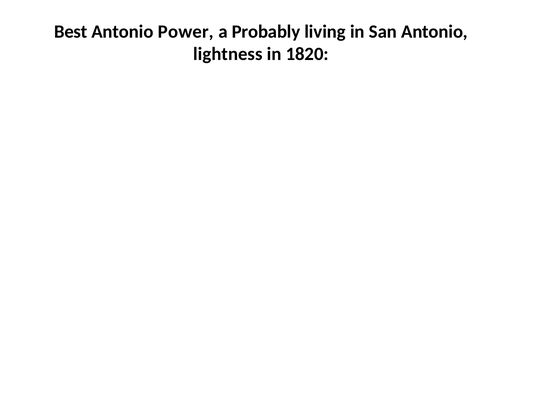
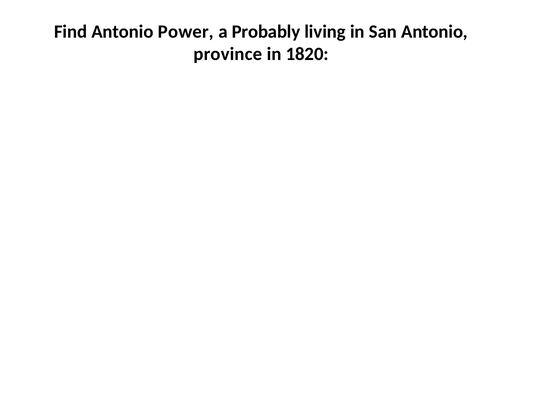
Best: Best -> Find
lightness: lightness -> province
